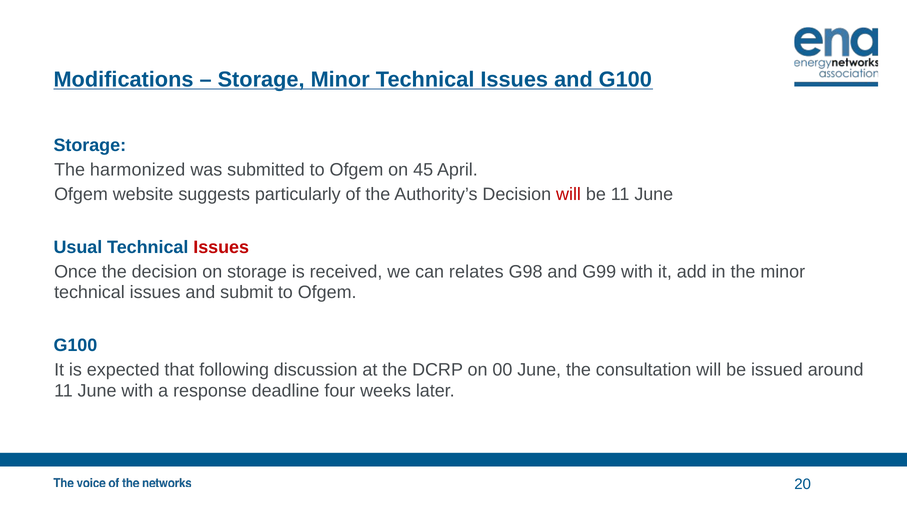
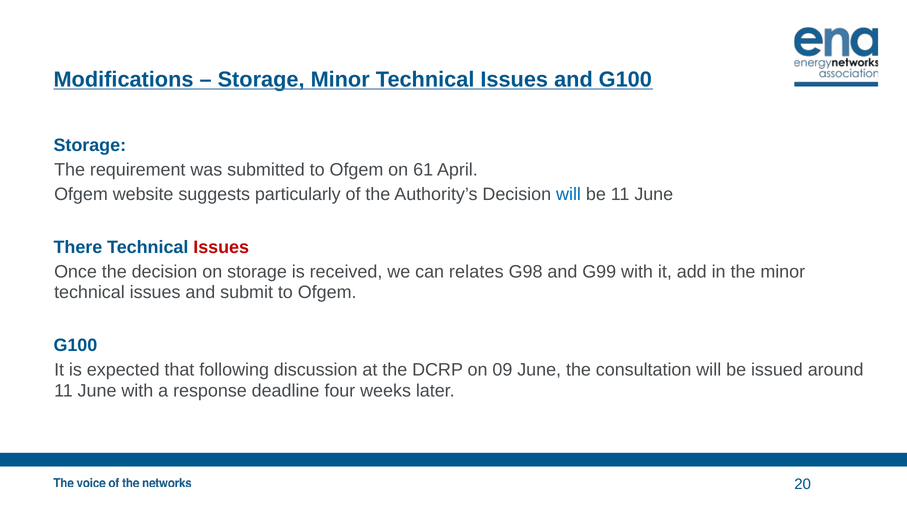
harmonized: harmonized -> requirement
45: 45 -> 61
will at (569, 194) colour: red -> blue
Usual: Usual -> There
00: 00 -> 09
